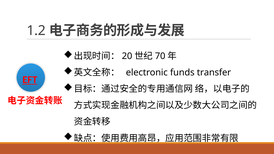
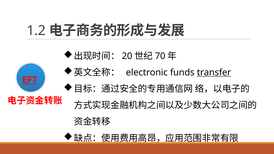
transfer underline: none -> present
